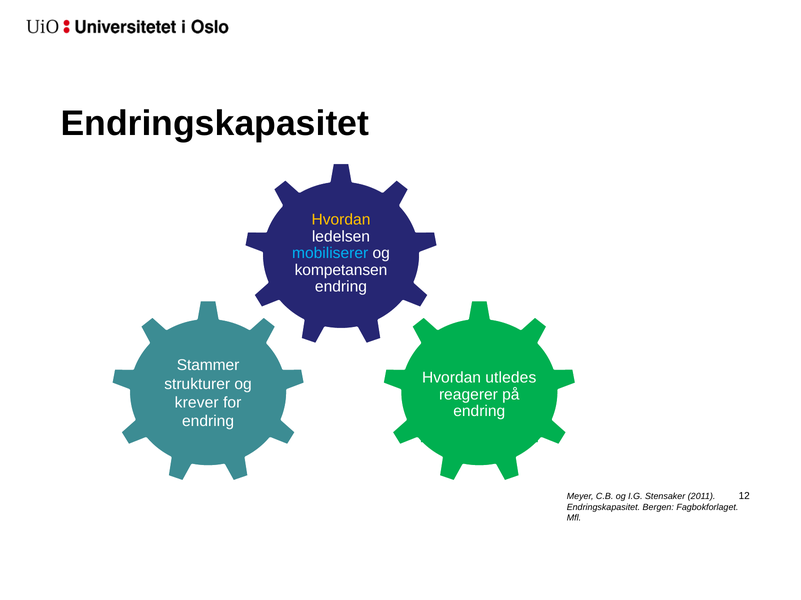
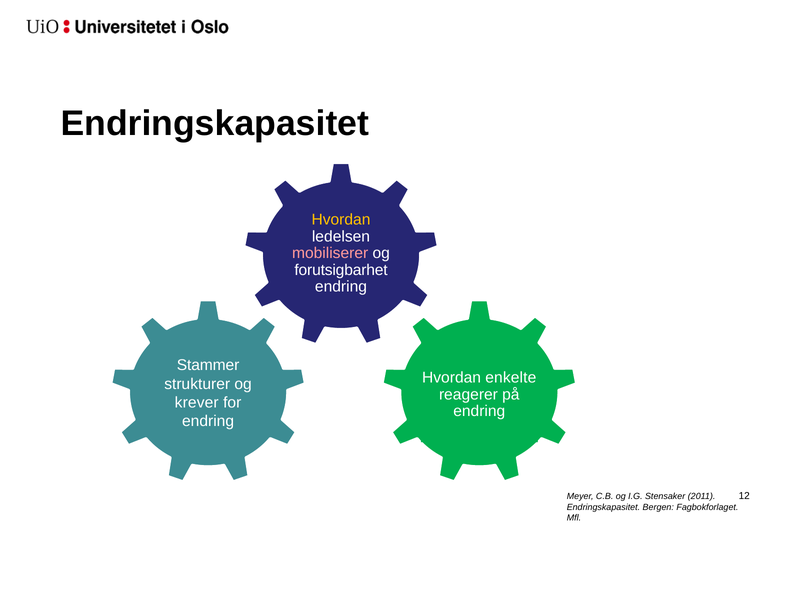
mobiliserer colour: light blue -> pink
kompetansen: kompetansen -> forutsigbarhet
utledes: utledes -> enkelte
